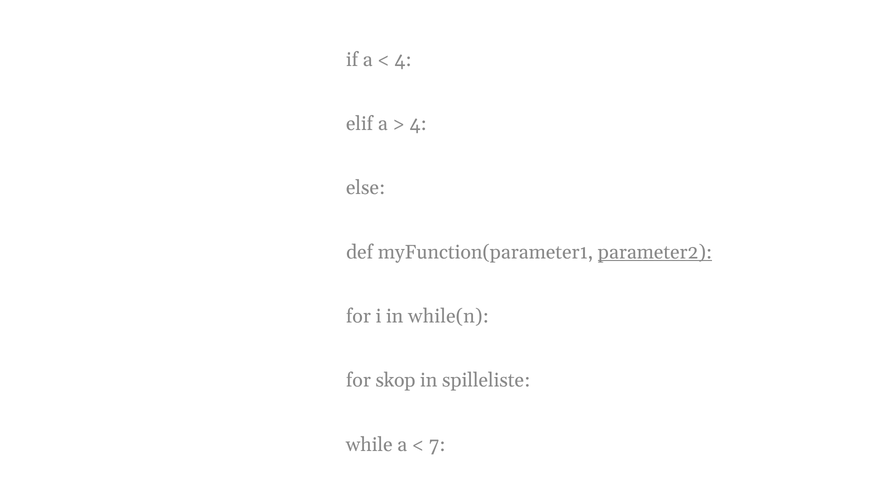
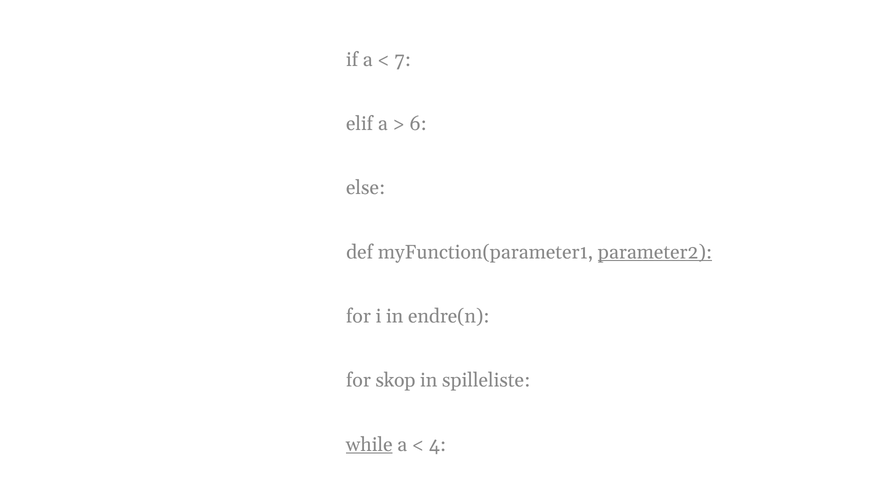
4 at (403, 60): 4 -> 7
4 at (418, 124): 4 -> 6
while(n: while(n -> endre(n
while underline: none -> present
7: 7 -> 4
